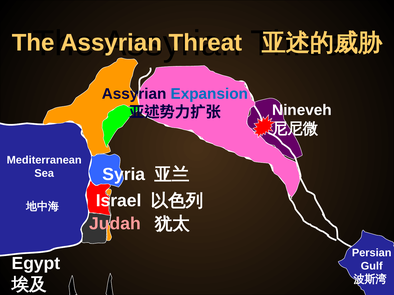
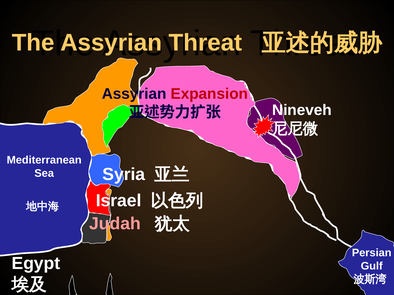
Expansion colour: blue -> red
